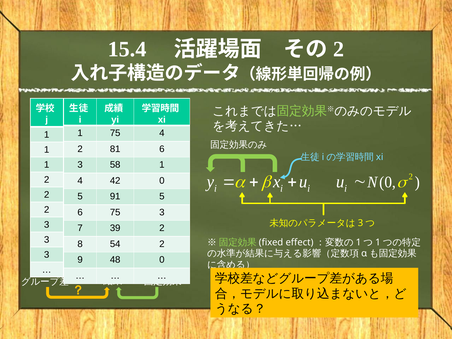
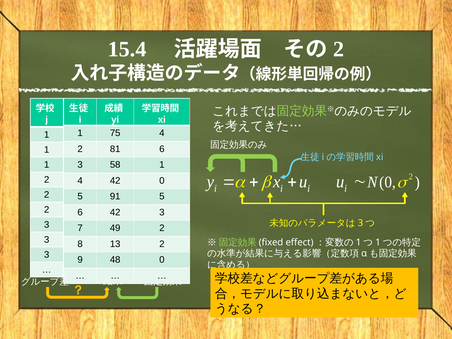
6 75: 75 -> 42
39: 39 -> 49
54: 54 -> 13
